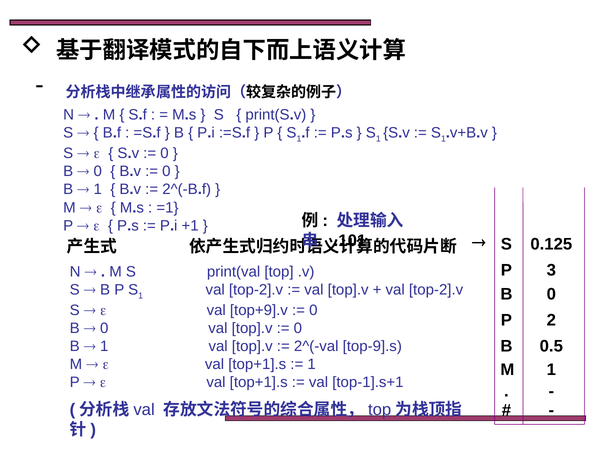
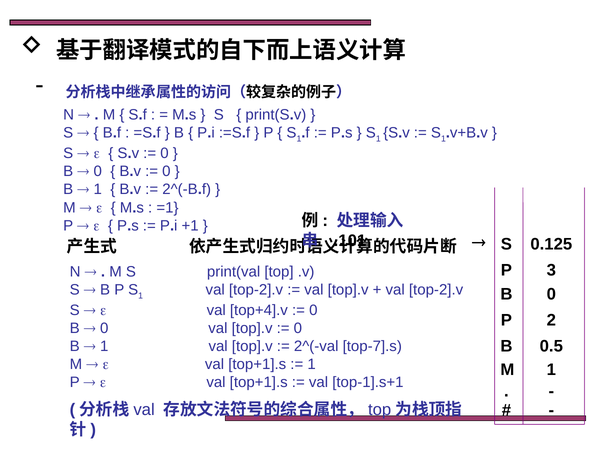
top+9].v: top+9].v -> top+4].v
top-9].s: top-9].s -> top-7].s
